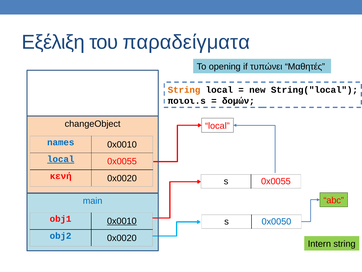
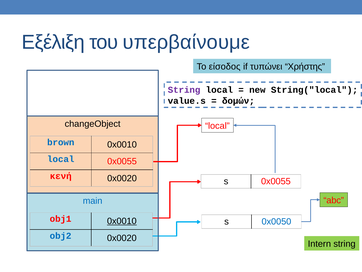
παραδείγματα: παραδείγματα -> υπερβαίνουμε
opening: opening -> είσοδος
Μαθητές: Μαθητές -> Χρήστης
String at (184, 90) colour: orange -> purple
ποιοι.s: ποιοι.s -> value.s
names: names -> brown
local at (61, 159) underline: present -> none
